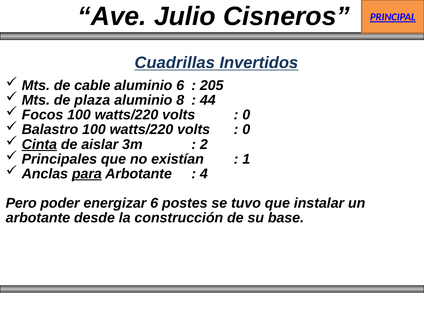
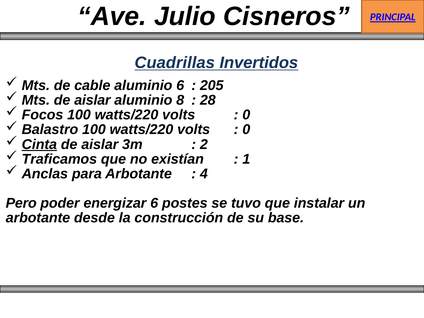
Mts de plaza: plaza -> aislar
44: 44 -> 28
Principales: Principales -> Traficamos
para underline: present -> none
